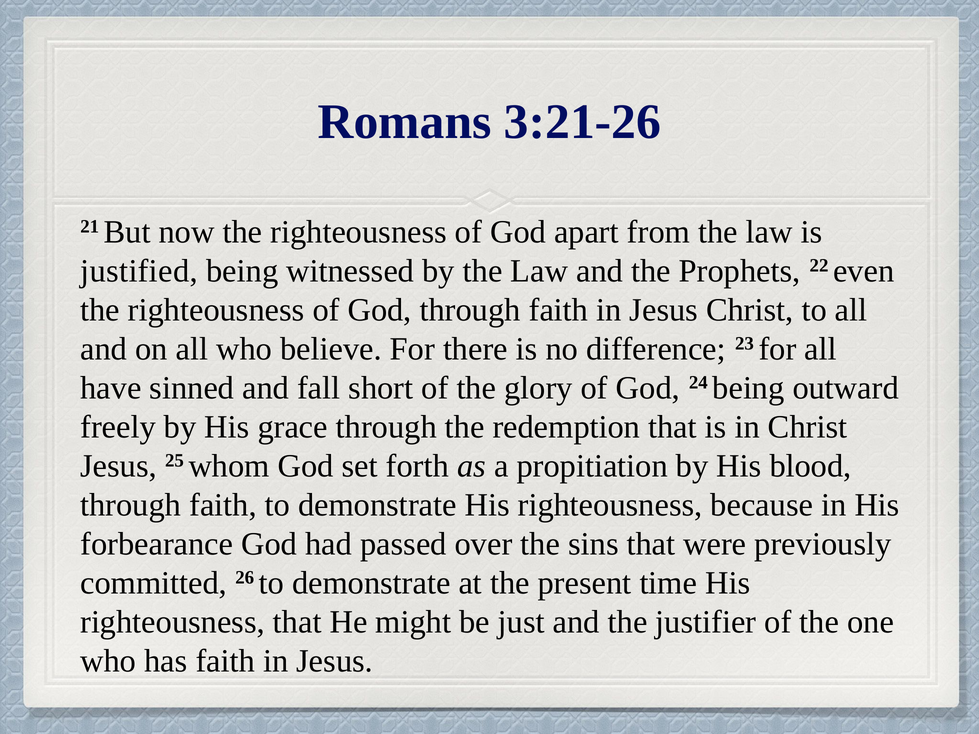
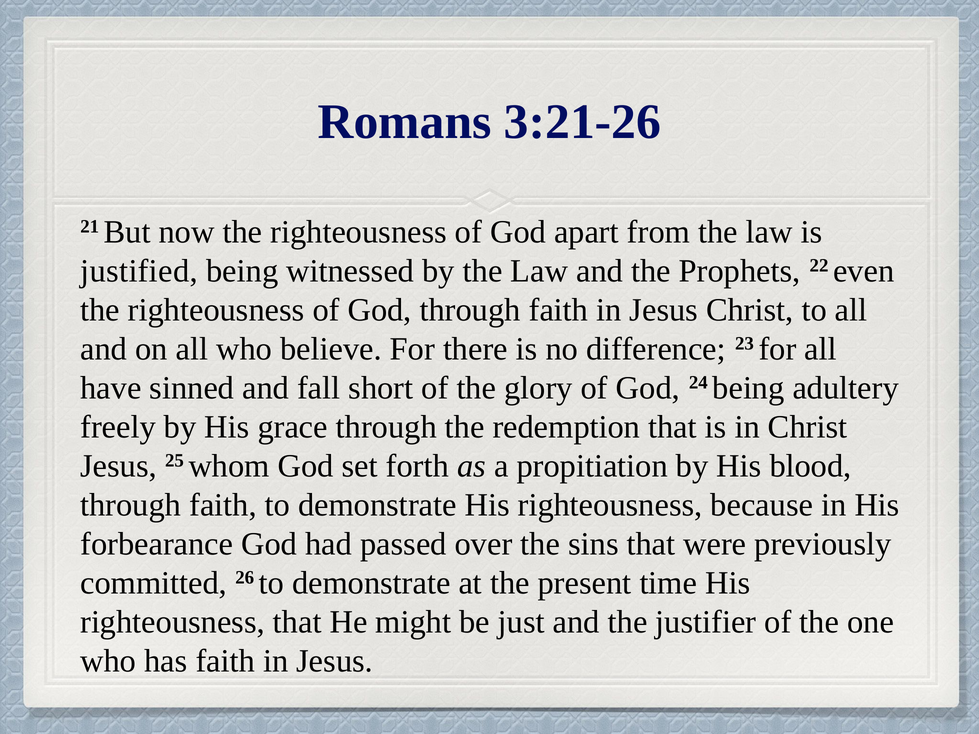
outward: outward -> adultery
